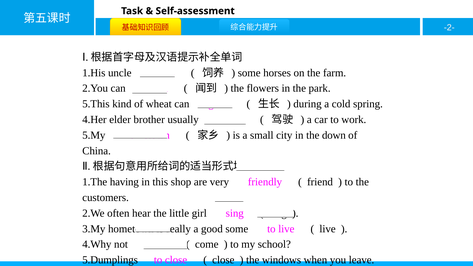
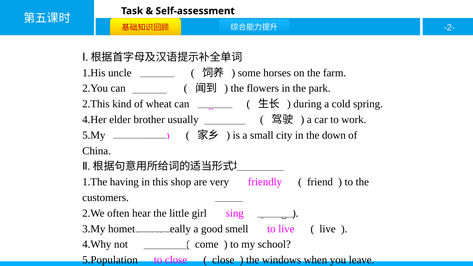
5.This: 5.This -> 2.This
good some: some -> smell
5.Dumplings: 5.Dumplings -> 5.Population
